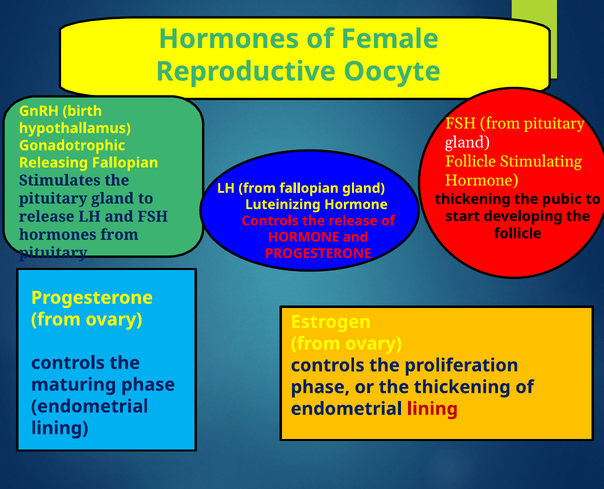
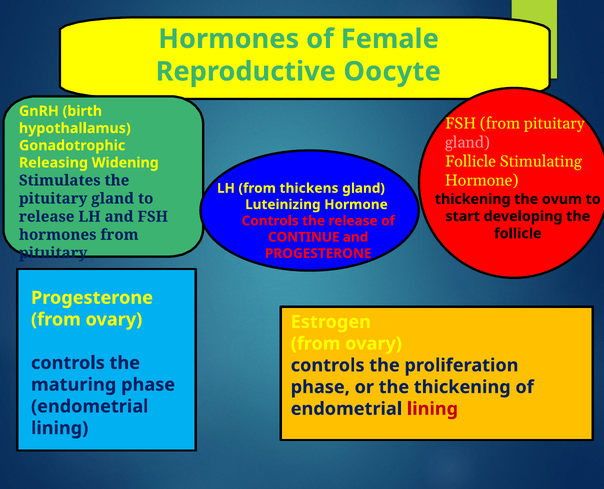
gland at (467, 143) colour: white -> pink
Releasing Fallopian: Fallopian -> Widening
from fallopian: fallopian -> thickens
pubic: pubic -> ovum
HORMONE at (304, 237): HORMONE -> CONTINUE
